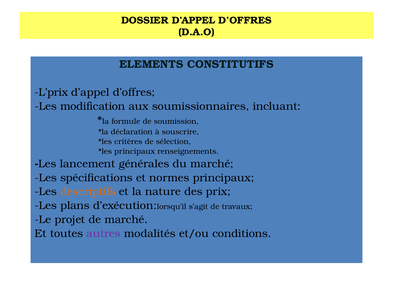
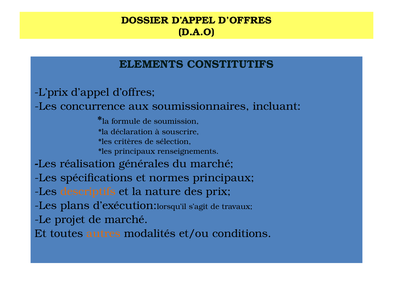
modification: modification -> concurrence
lancement: lancement -> réalisation
autres colour: purple -> orange
